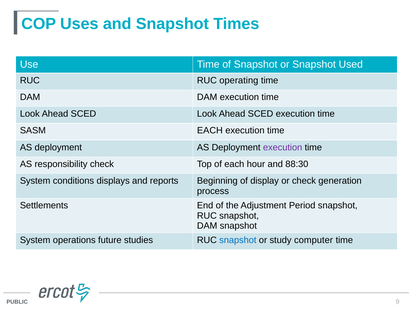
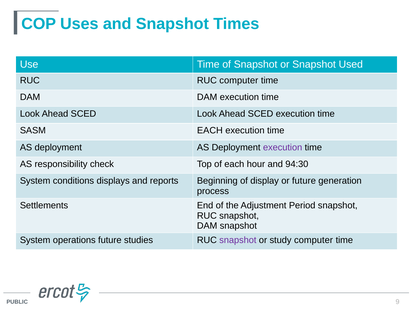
RUC operating: operating -> computer
88:30: 88:30 -> 94:30
or check: check -> future
snapshot at (238, 240) colour: blue -> purple
